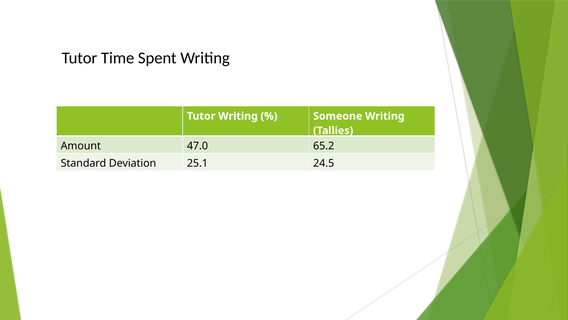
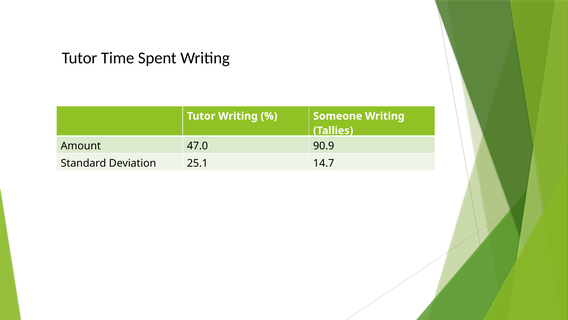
65.2: 65.2 -> 90.9
24.5: 24.5 -> 14.7
